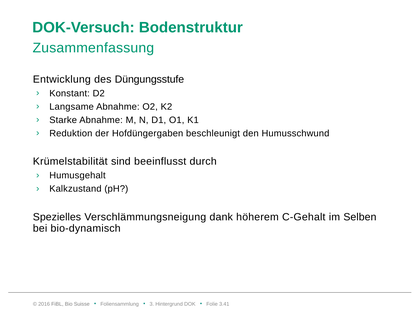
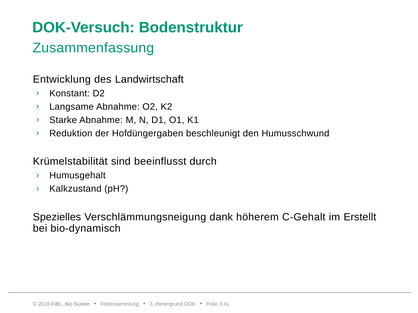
Düngungsstufe: Düngungsstufe -> Landwirtschaft
Selben: Selben -> Erstellt
